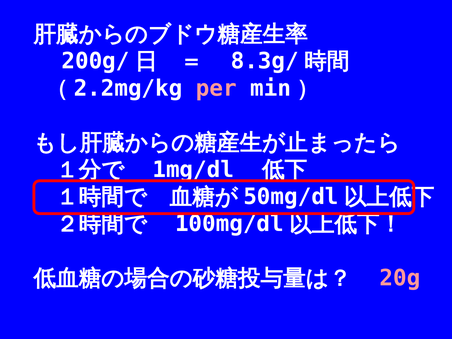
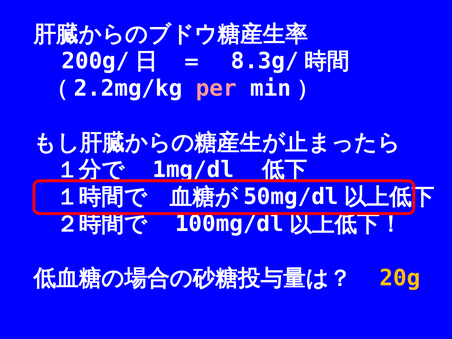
20g colour: pink -> yellow
